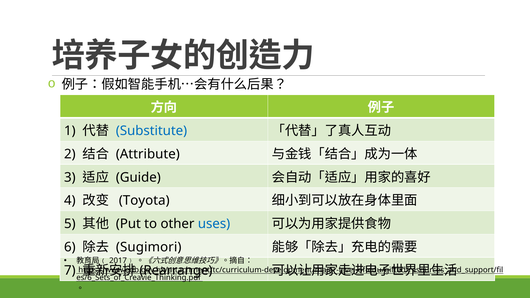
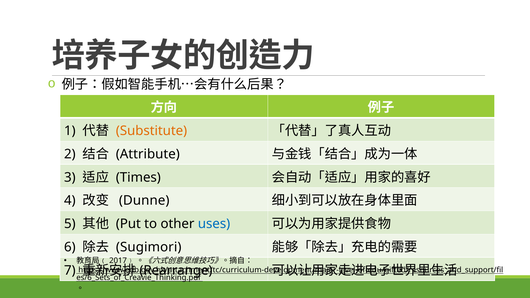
Substitute colour: blue -> orange
Guide: Guide -> Times
Toyota: Toyota -> Dunne
